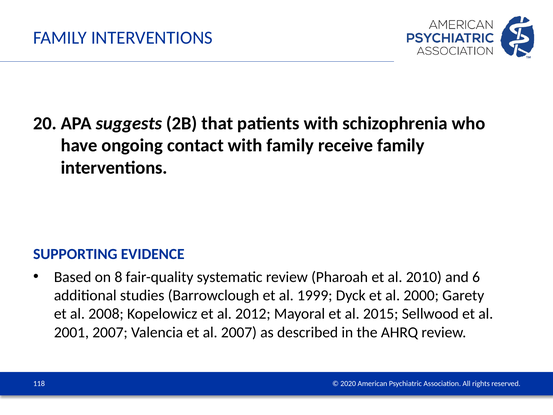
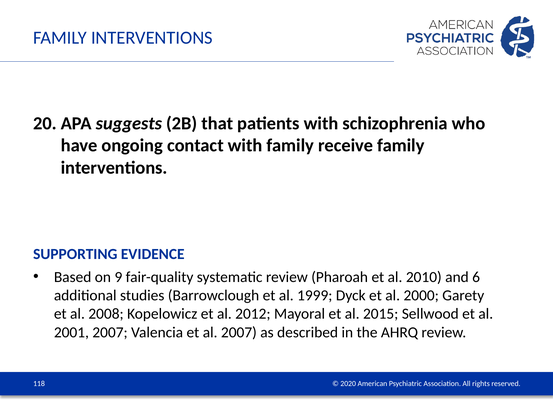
8: 8 -> 9
